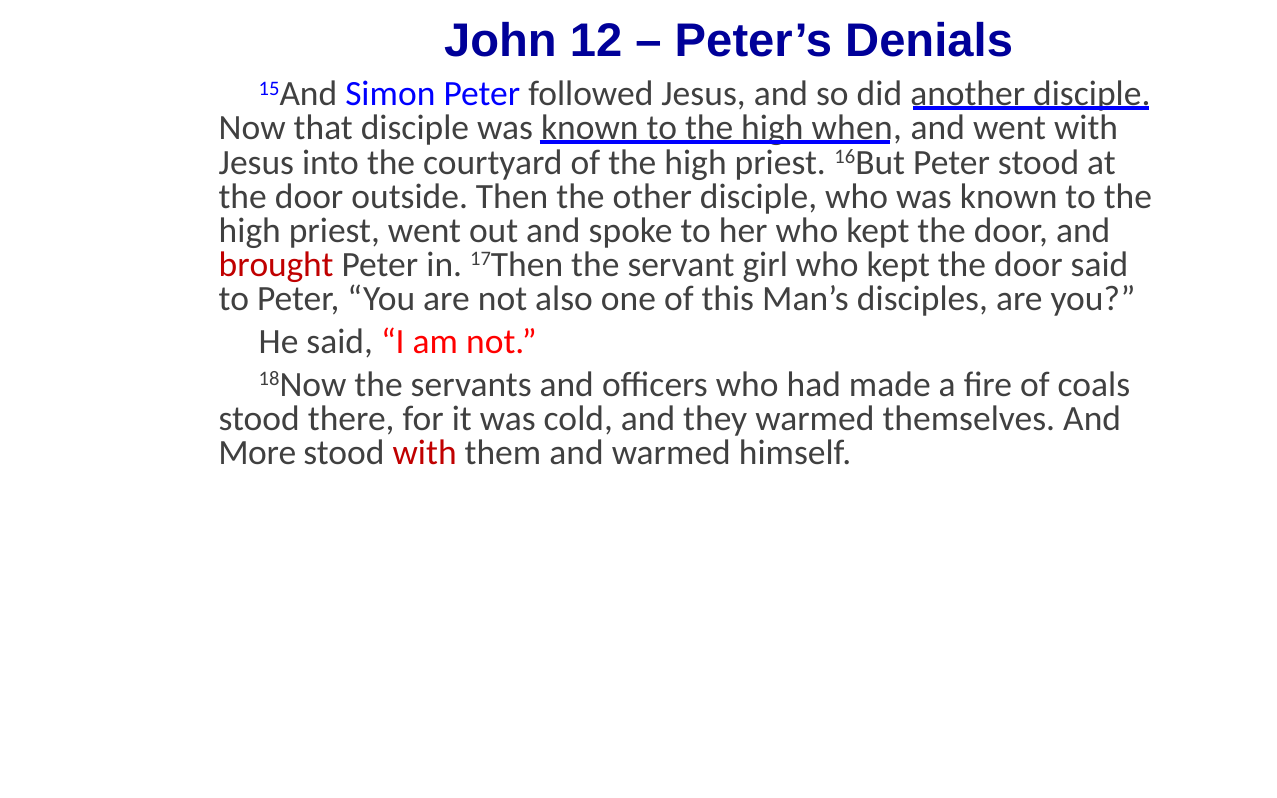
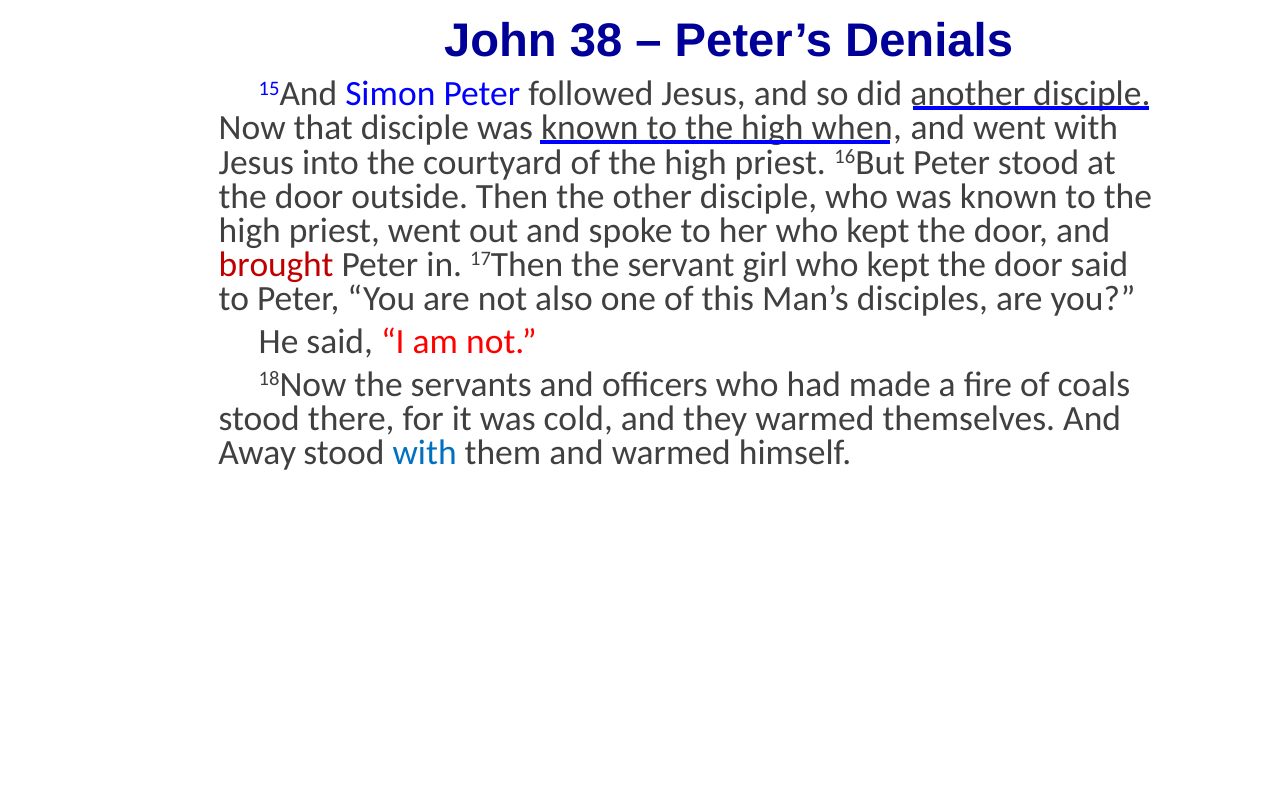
12: 12 -> 38
More: More -> Away
with at (425, 453) colour: red -> blue
